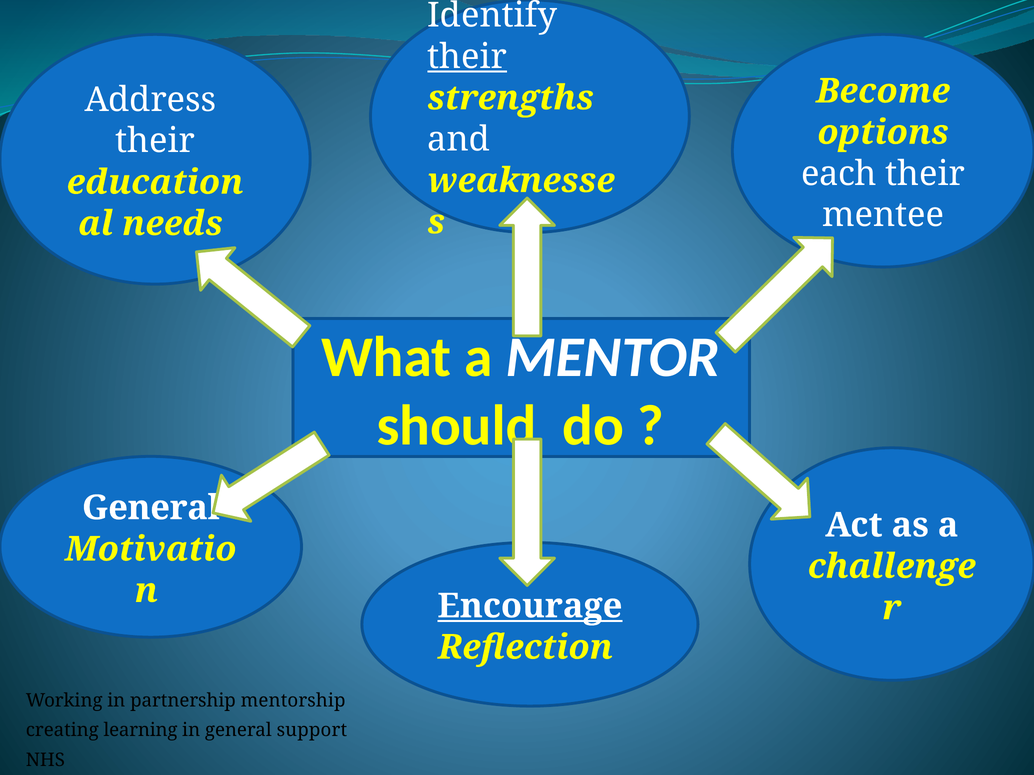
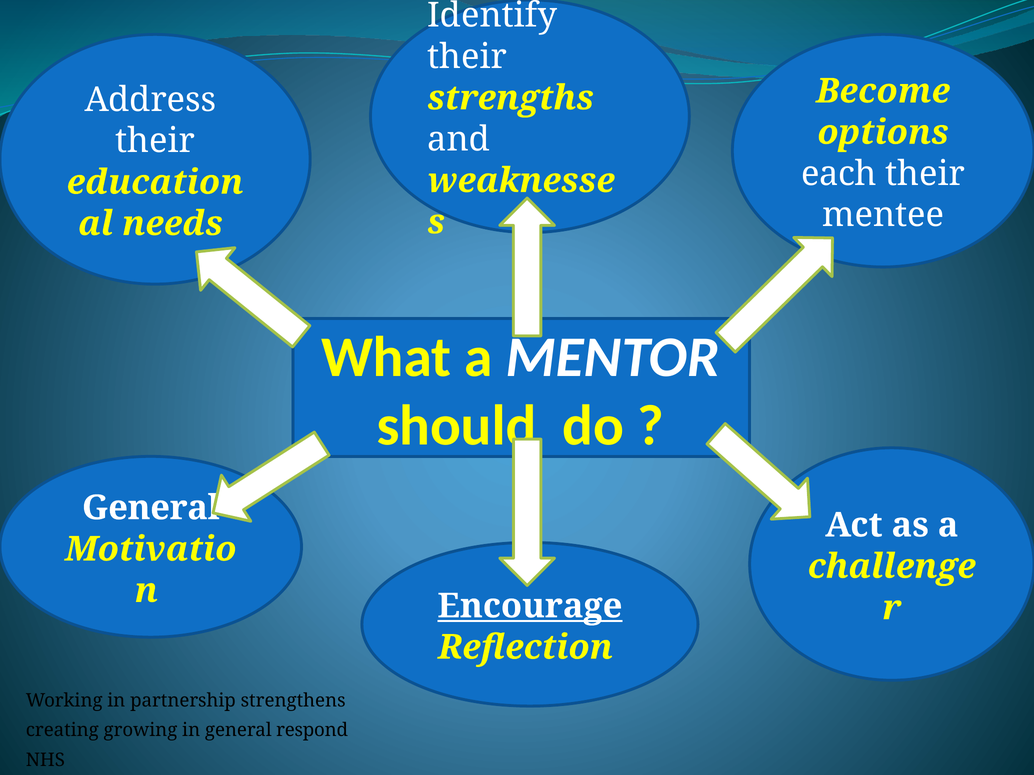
their at (467, 57) underline: present -> none
mentorship: mentorship -> strengthens
learning: learning -> growing
support: support -> respond
